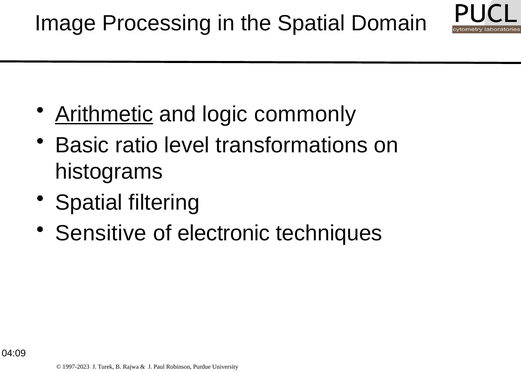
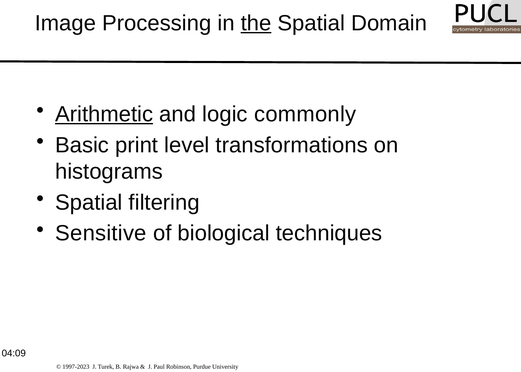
the underline: none -> present
ratio: ratio -> print
electronic: electronic -> biological
